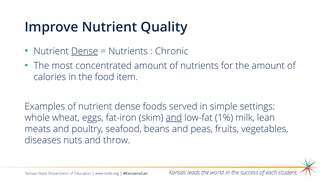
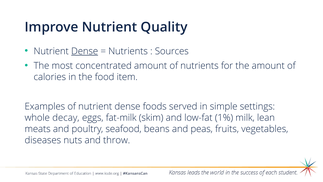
Chronic: Chronic -> Sources
wheat: wheat -> decay
fat-iron: fat-iron -> fat-milk
and at (174, 118) underline: present -> none
